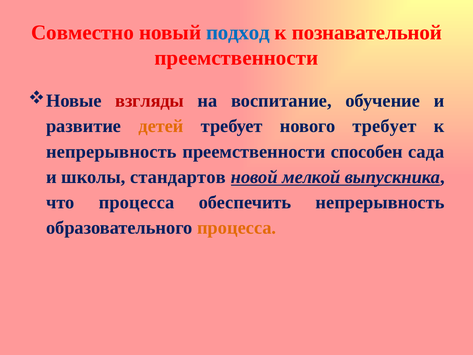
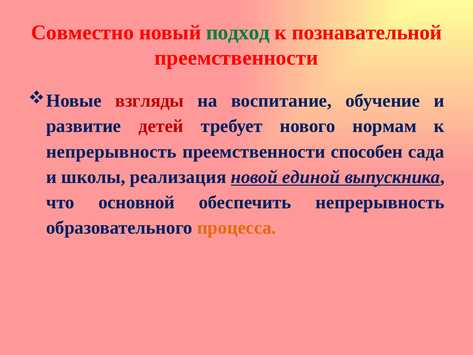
подход colour: blue -> green
детей colour: orange -> red
нового требует: требует -> нормам
стандартов: стандартов -> реализация
мелкой: мелкой -> единой
что процесса: процесса -> основной
